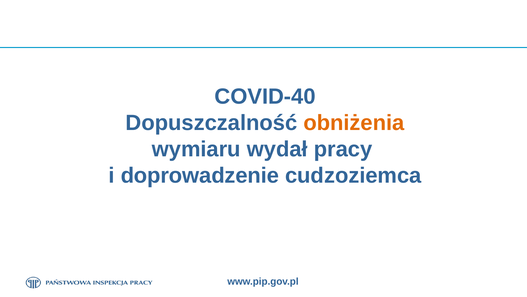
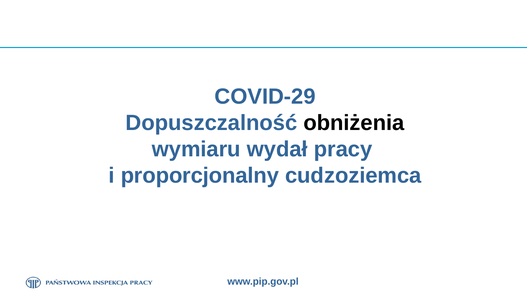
COVID-40: COVID-40 -> COVID-29
obniżenia colour: orange -> black
doprowadzenie: doprowadzenie -> proporcjonalny
